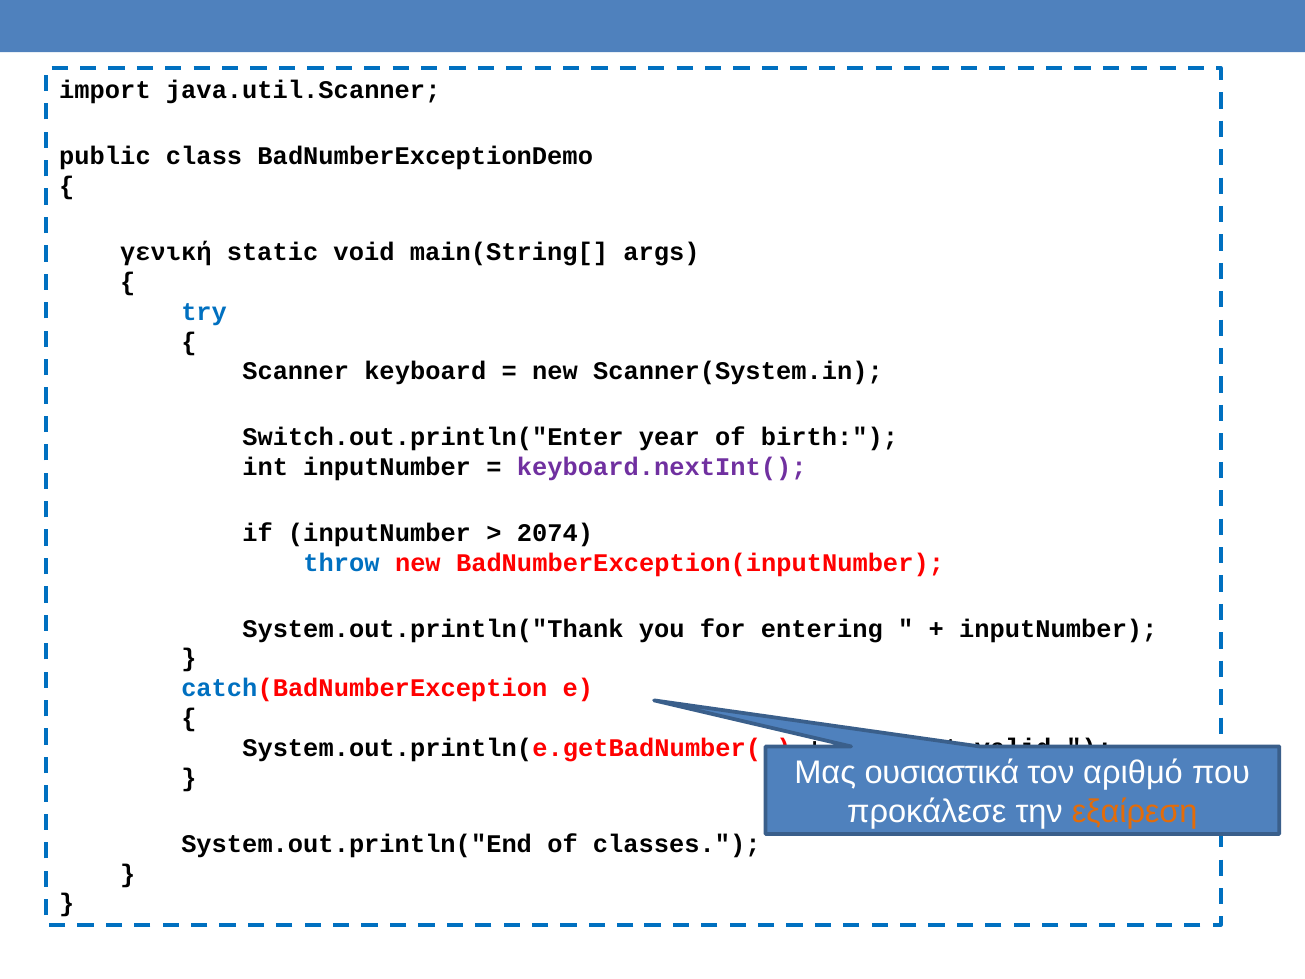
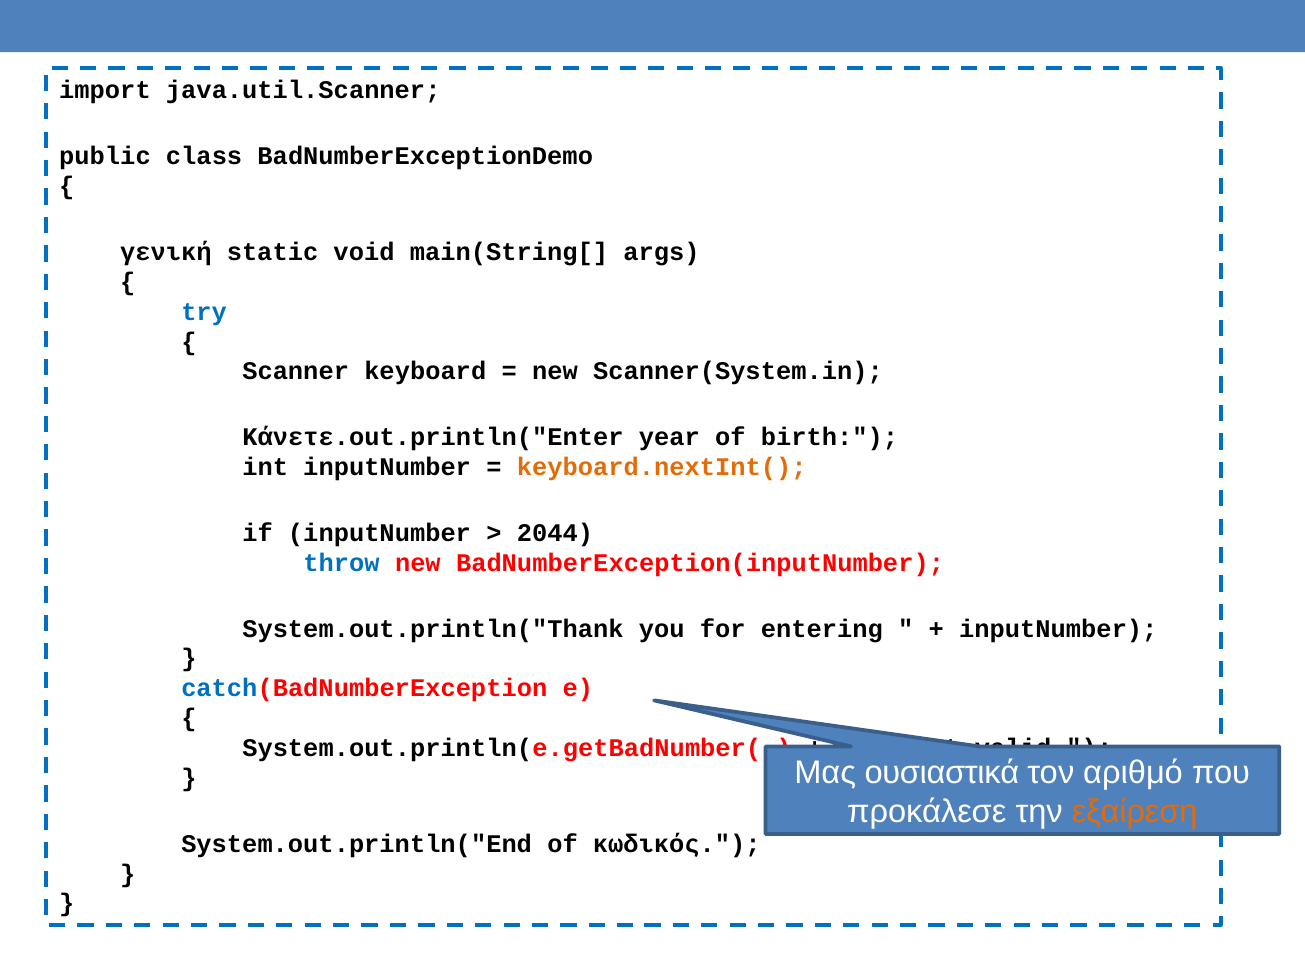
Switch.out.println("Enter: Switch.out.println("Enter -> Κάνετε.out.println("Enter
keyboard.nextInt( colour: purple -> orange
2074: 2074 -> 2044
classes: classes -> κωδικός
